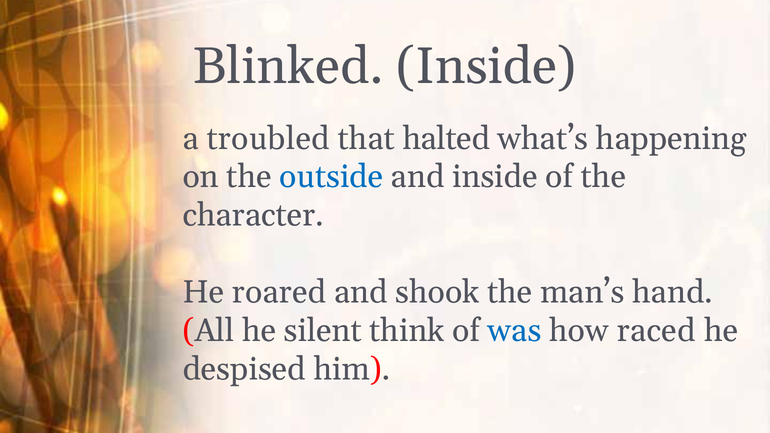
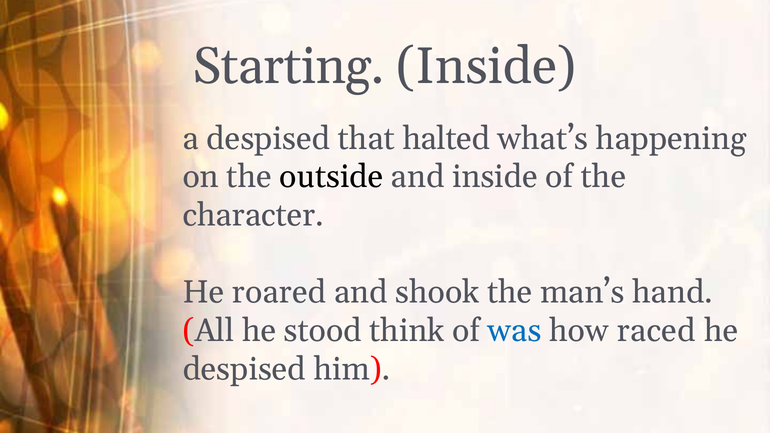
Blinked: Blinked -> Starting
a troubled: troubled -> despised
outside colour: blue -> black
silent: silent -> stood
